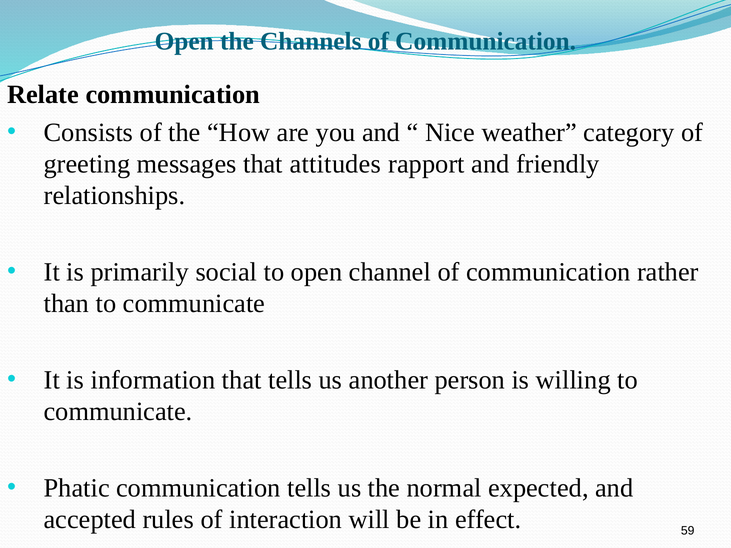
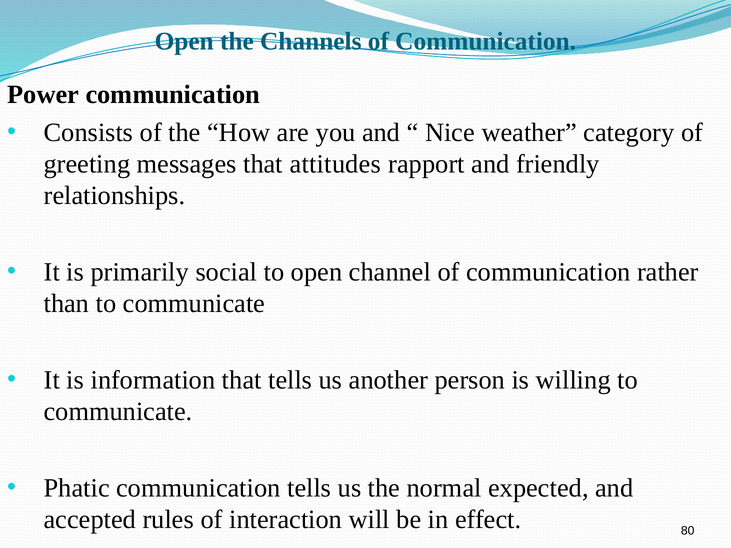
Relate: Relate -> Power
59: 59 -> 80
